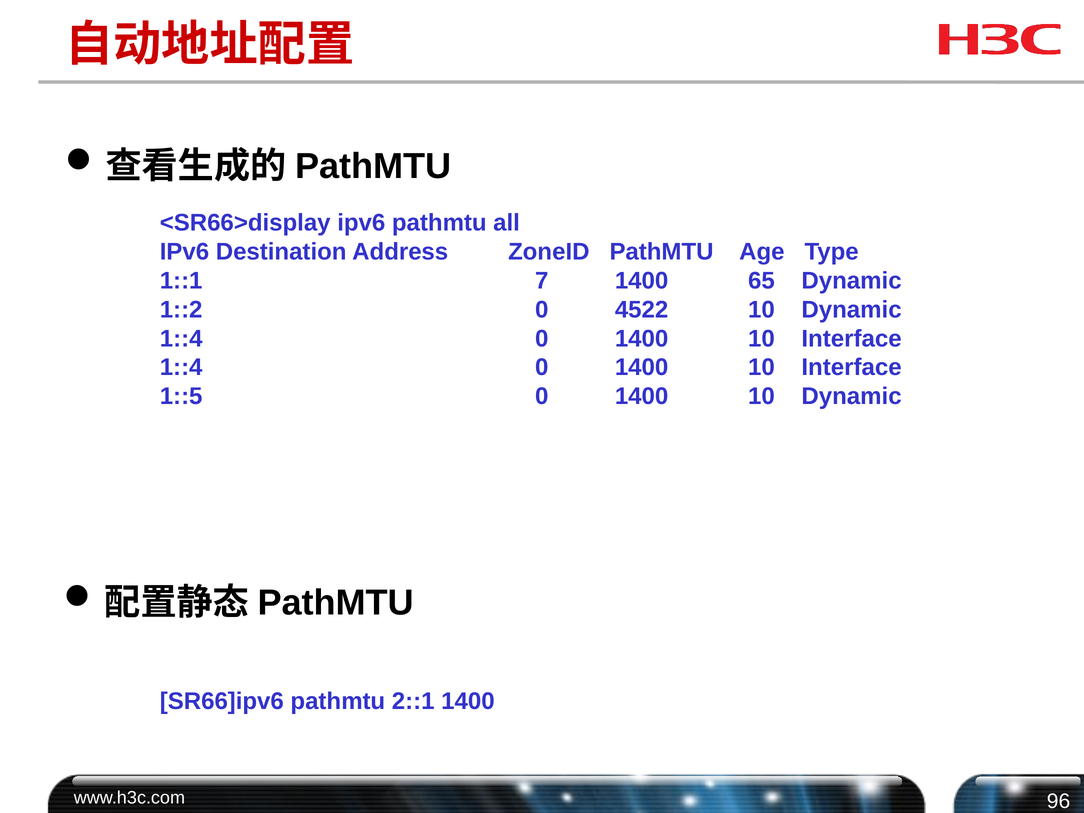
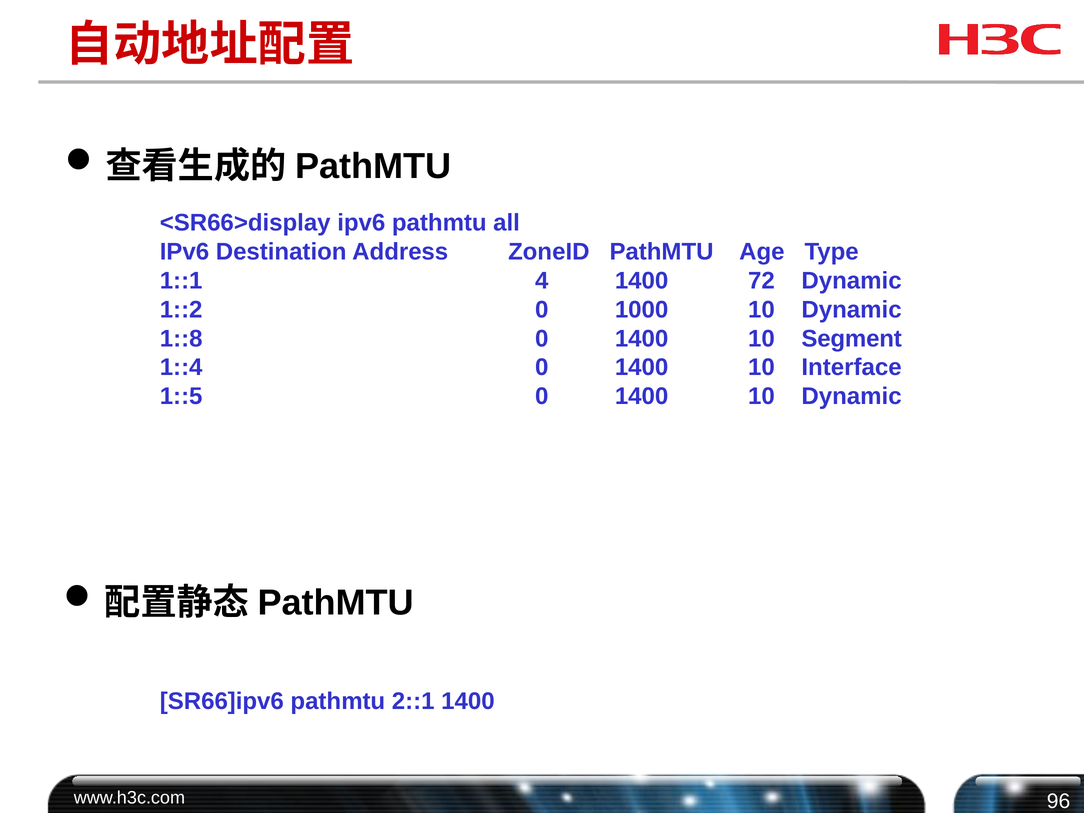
7: 7 -> 4
65: 65 -> 72
4522: 4522 -> 1000
1::4 at (181, 339): 1::4 -> 1::8
Interface at (852, 339): Interface -> Segment
